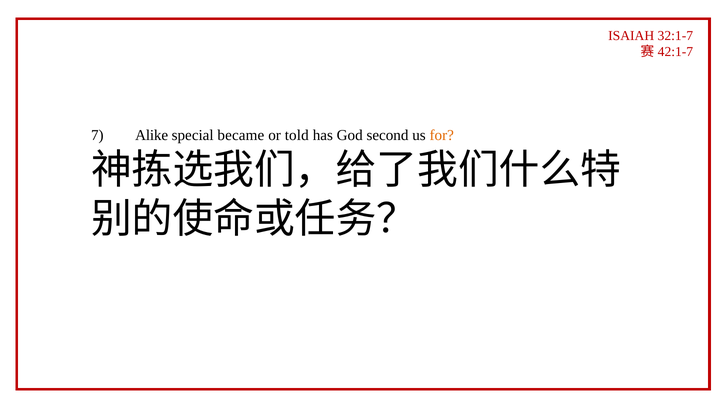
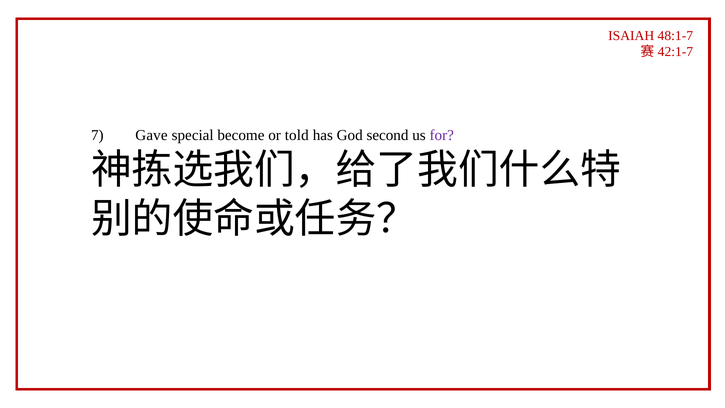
32:1-7: 32:1-7 -> 48:1-7
Alike: Alike -> Gave
became: became -> become
for colour: orange -> purple
